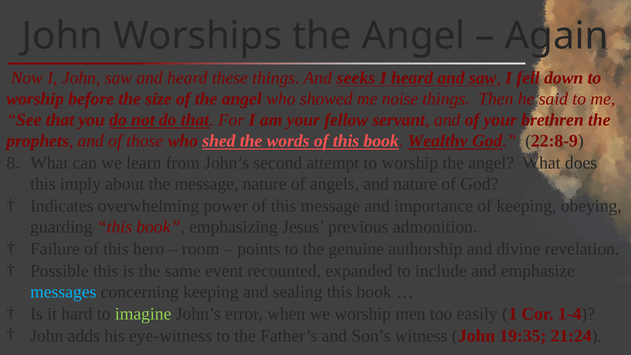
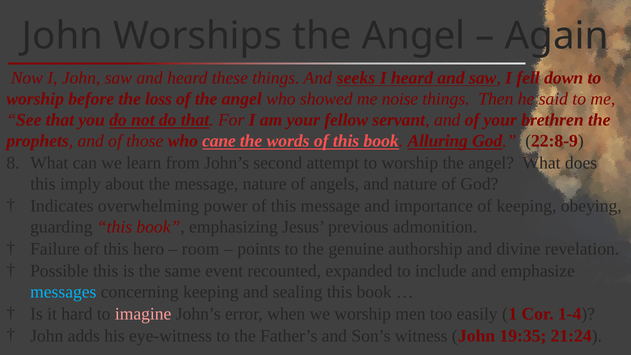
size: size -> loss
shed: shed -> cane
Wealthy: Wealthy -> Alluring
imagine colour: light green -> pink
